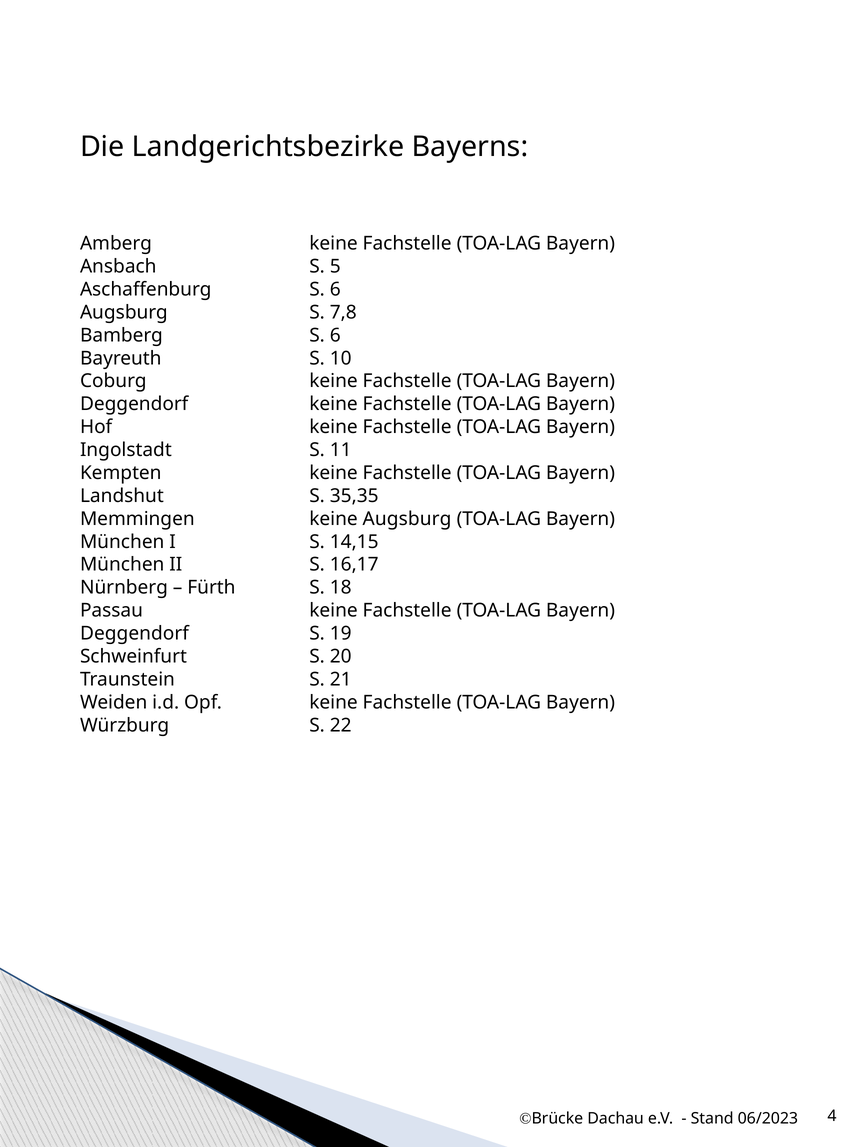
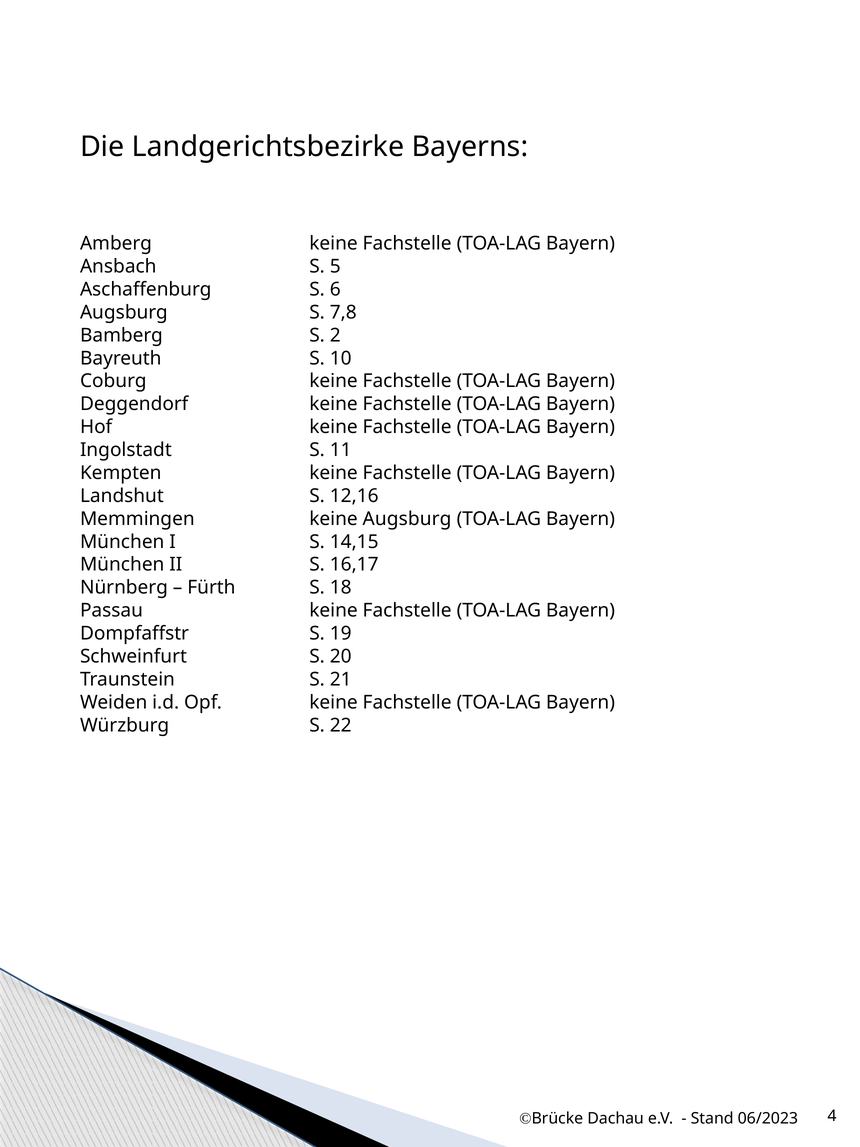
Bamberg S 6: 6 -> 2
35,35: 35,35 -> 12,16
Deggendorf at (134, 633): Deggendorf -> Dompfaffstr
